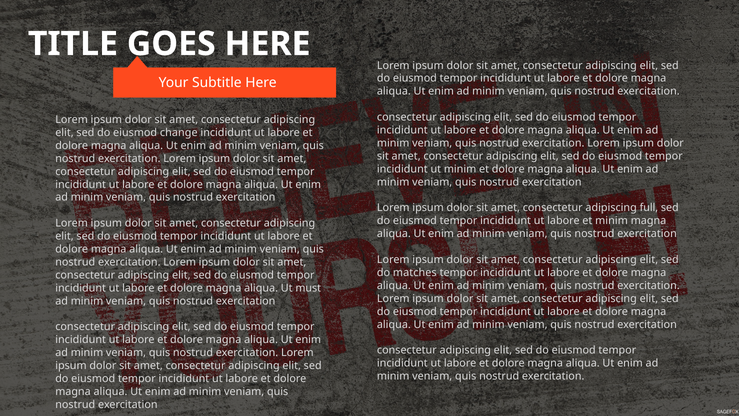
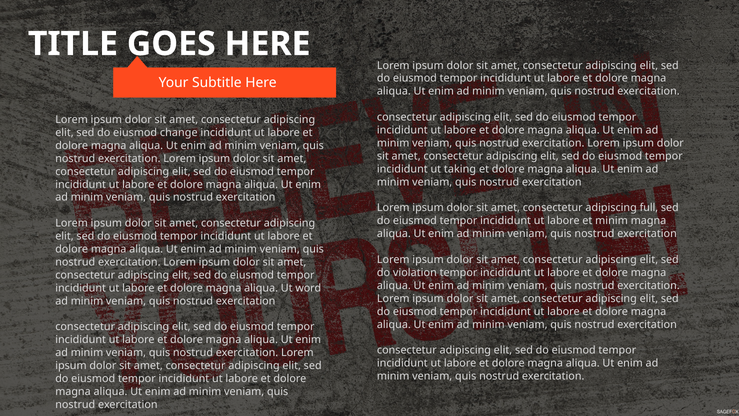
ut minim: minim -> taking
matches: matches -> violation
must: must -> word
